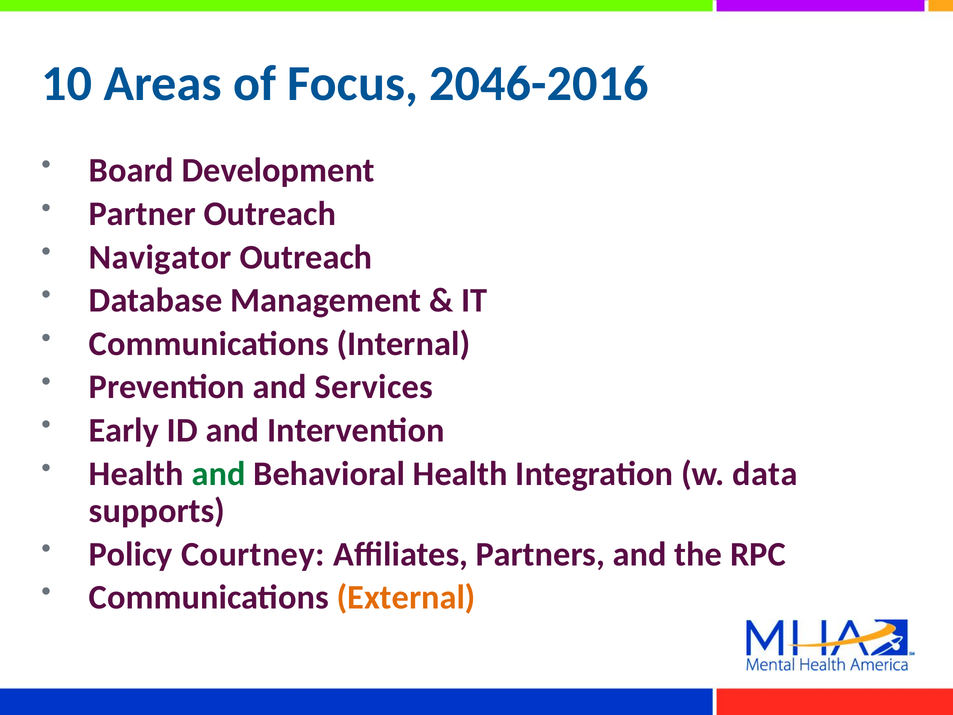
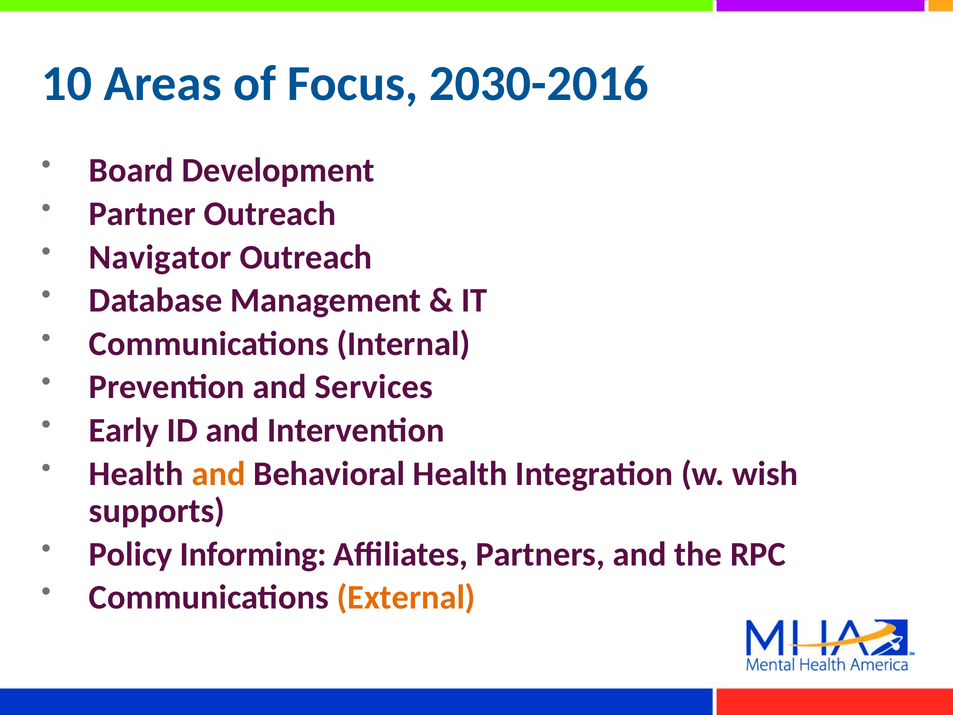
2046-2016: 2046-2016 -> 2030-2016
and at (219, 474) colour: green -> orange
data: data -> wish
Courtney: Courtney -> Informing
